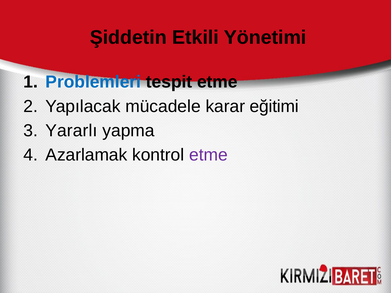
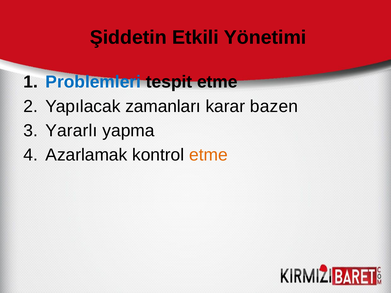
mücadele: mücadele -> zamanları
eğitimi: eğitimi -> bazen
etme at (208, 155) colour: purple -> orange
